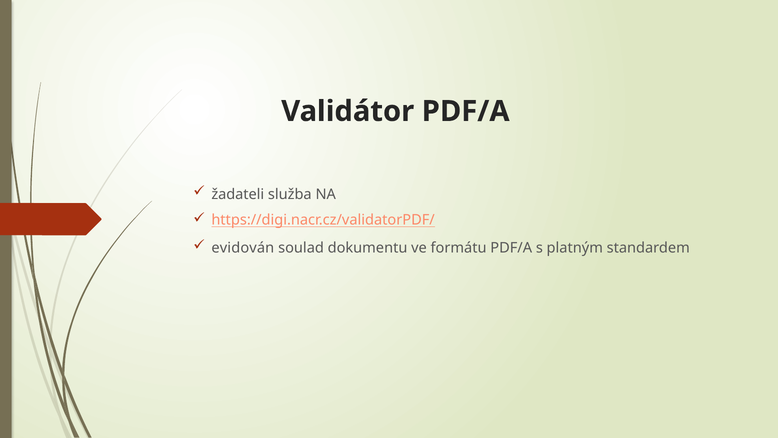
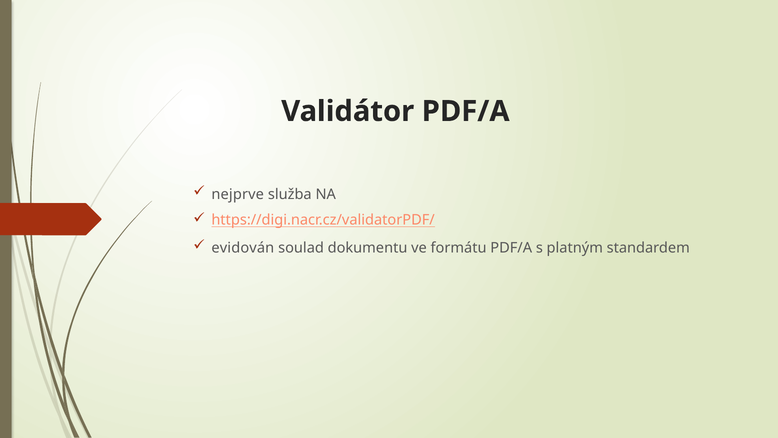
žadateli: žadateli -> nejprve
